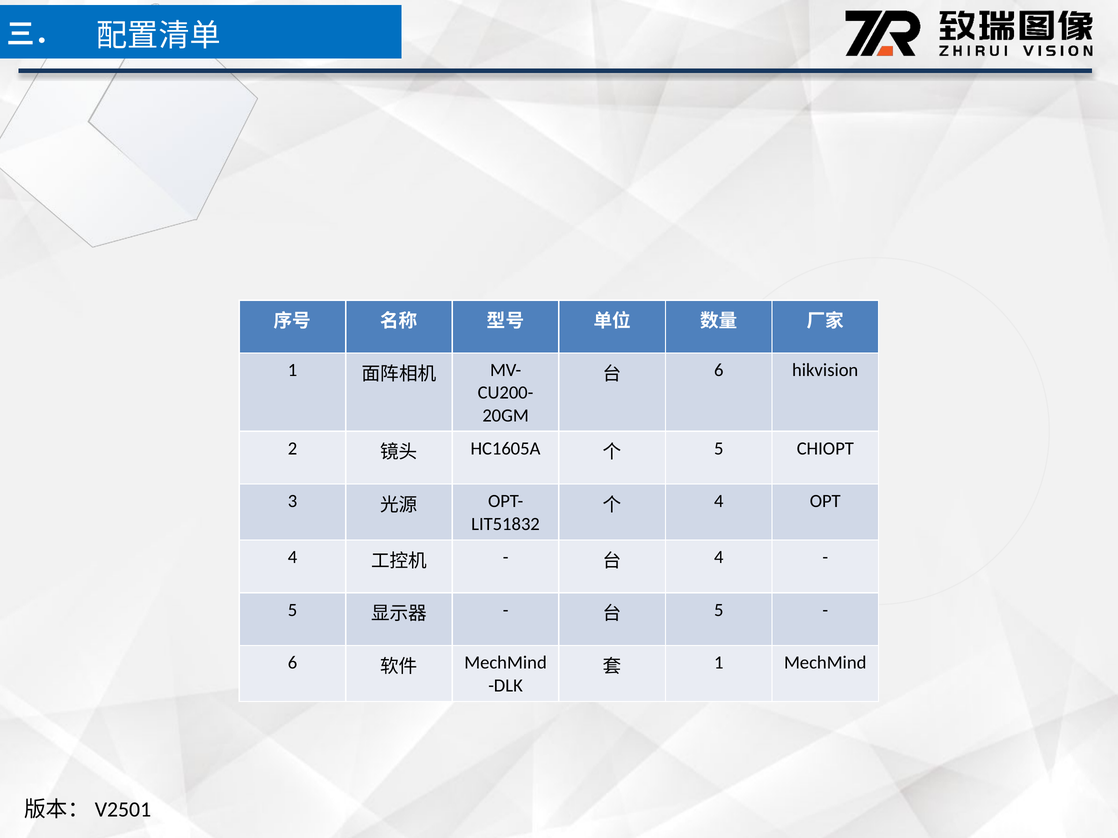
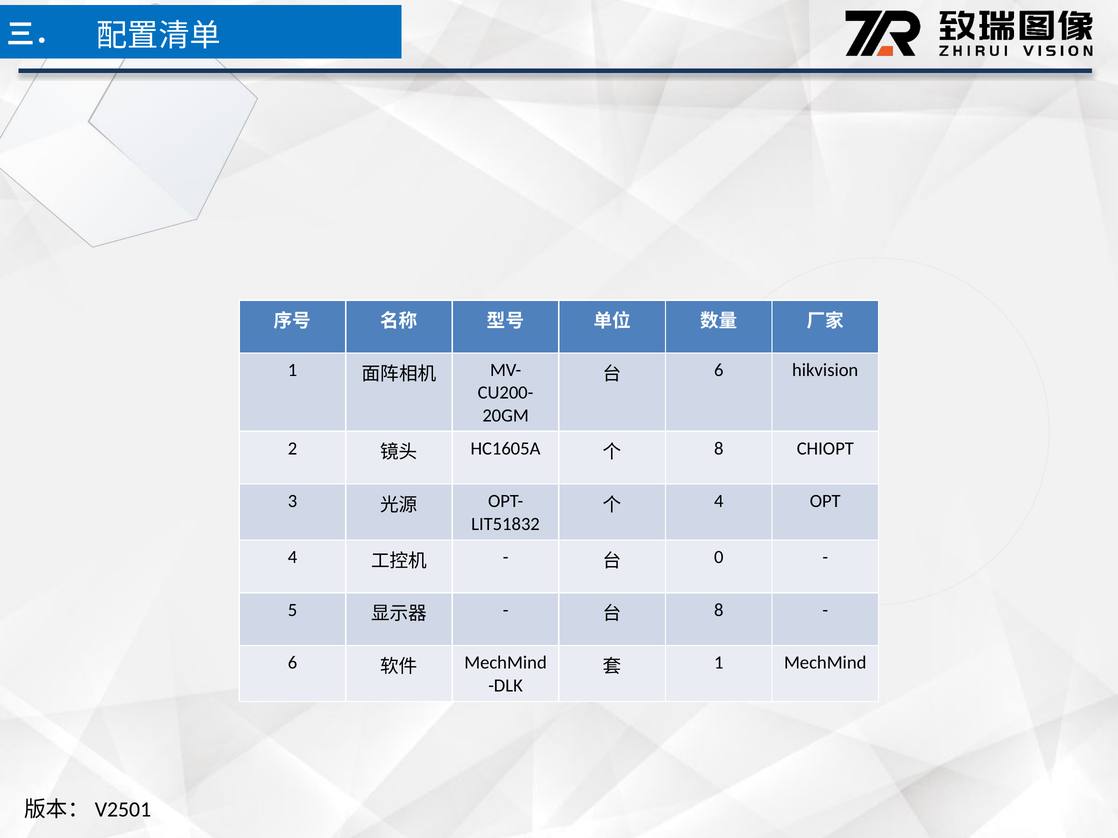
5 at (719, 449): 5 -> 8
4 at (719, 557): 4 -> 0
5 at (719, 610): 5 -> 8
